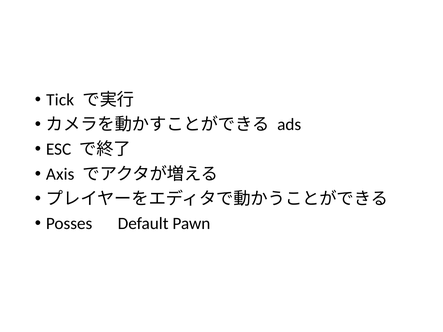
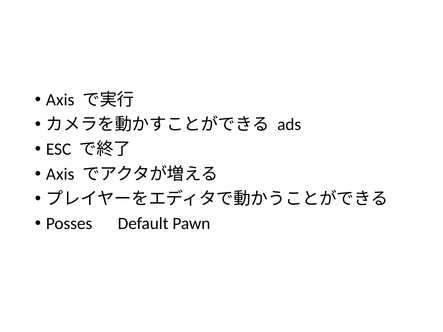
Tick at (60, 100): Tick -> Axis
